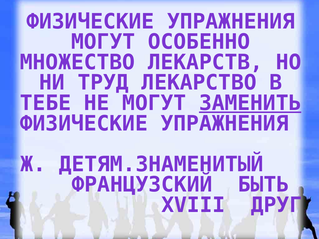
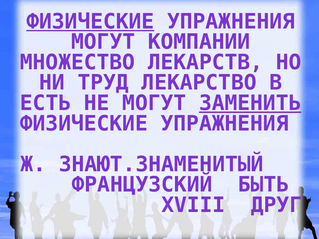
ФИЗИЧЕСКИЕ at (90, 22) underline: none -> present
ОСОБЕННО: ОСОБЕННО -> КОМПАНИИ
ТЕБЕ: ТЕБЕ -> ЕСТЬ
ДЕТЯМ.ЗНАМЕНИТЫЙ: ДЕТЯМ.ЗНАМЕНИТЫЙ -> ЗНАЮТ.ЗНАМЕНИТЫЙ
